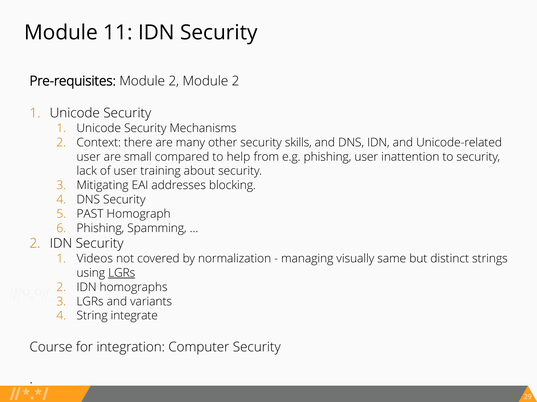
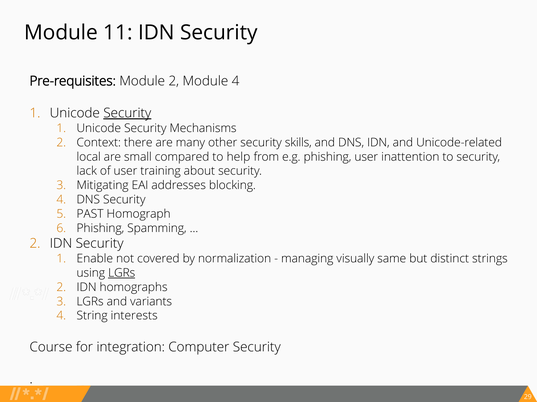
2 Module 2: 2 -> 4
Security at (127, 113) underline: none -> present
user at (89, 157): user -> local
Videos: Videos -> Enable
integrate: integrate -> interests
